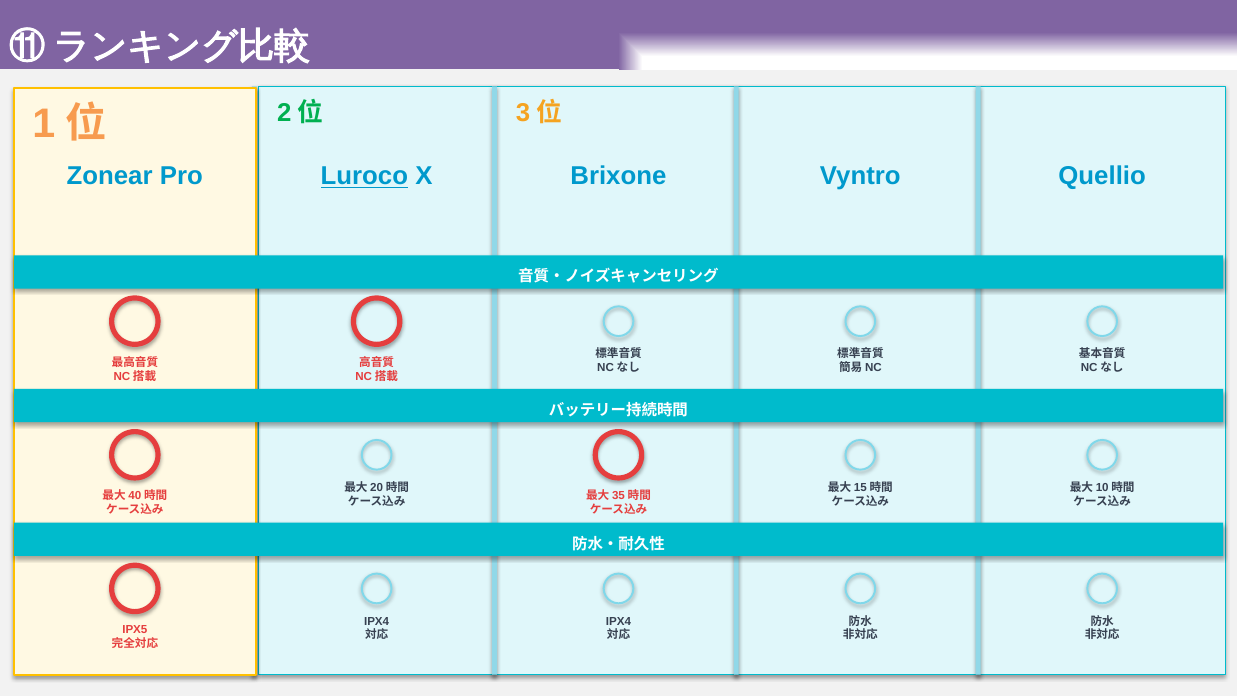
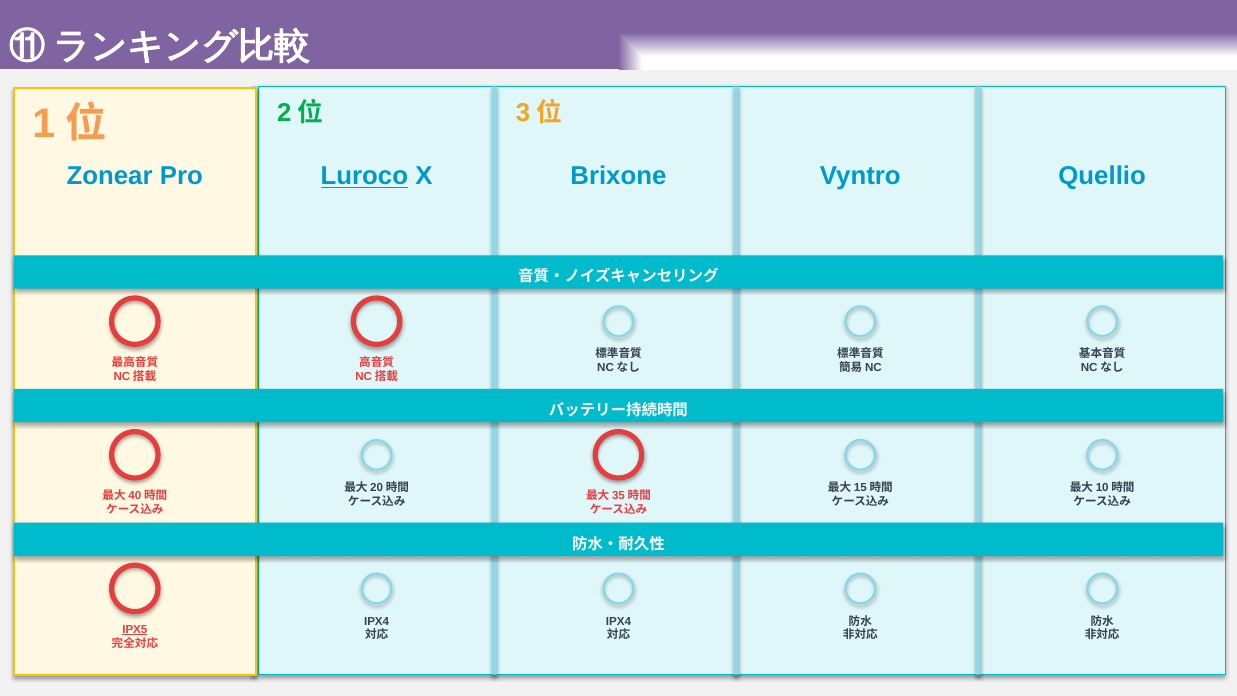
IPX5 underline: none -> present
